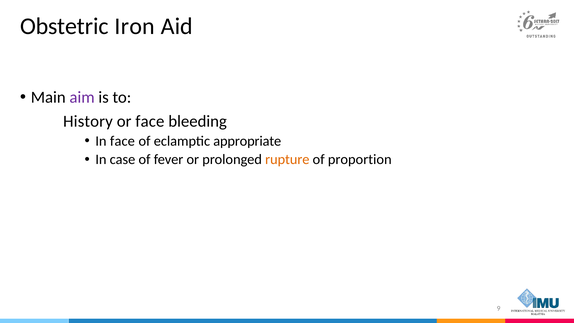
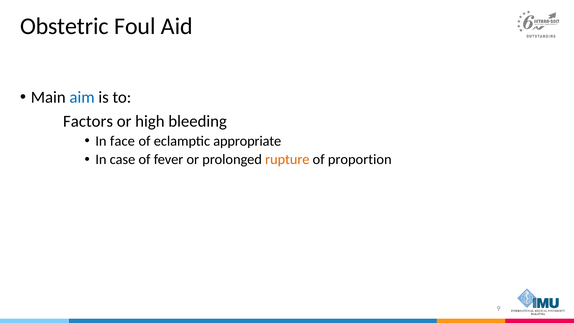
Iron: Iron -> Foul
aim colour: purple -> blue
History: History -> Factors
or face: face -> high
